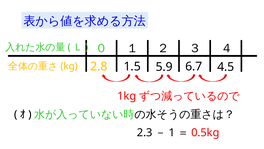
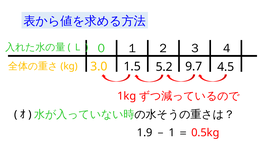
2.8: 2.8 -> 3.0
5.9: 5.9 -> 5.2
6.7: 6.7 -> 9.7
2.3: 2.3 -> 1.9
